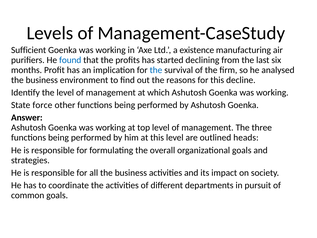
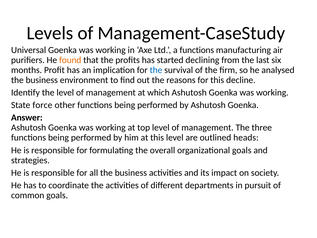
Sufficient: Sufficient -> Universal
a existence: existence -> functions
found colour: blue -> orange
